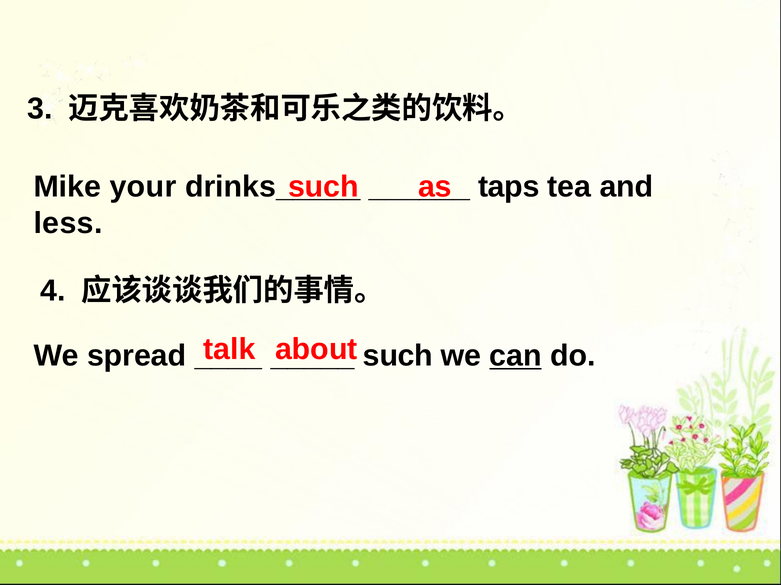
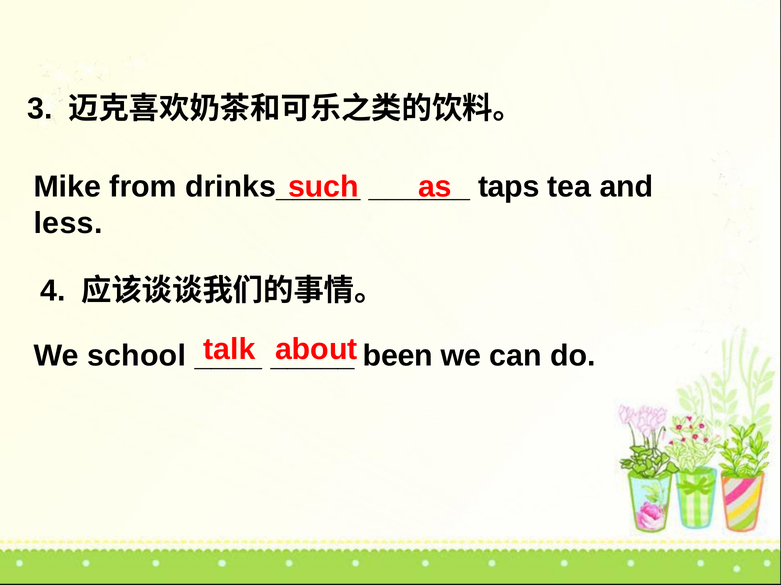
your: your -> from
spread: spread -> school
such at (398, 356): such -> been
can underline: present -> none
